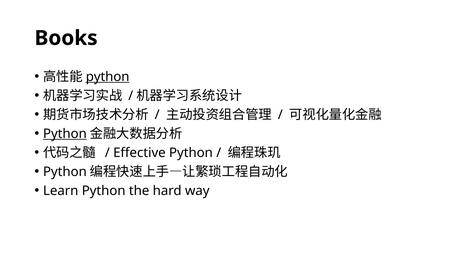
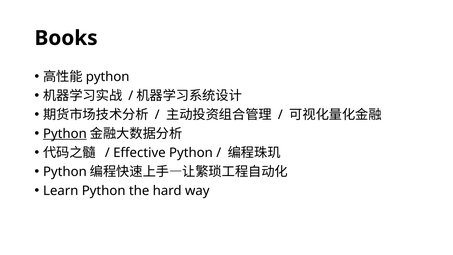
python at (108, 77) underline: present -> none
